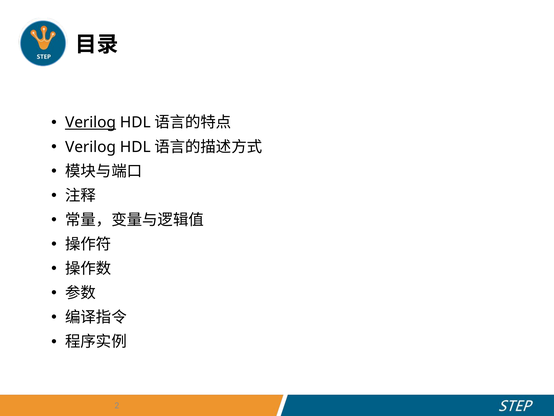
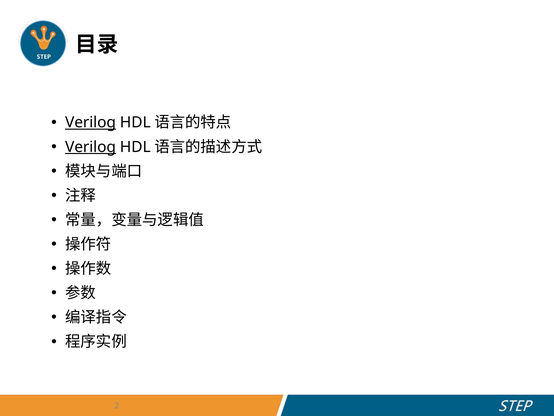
Verilog at (91, 147) underline: none -> present
